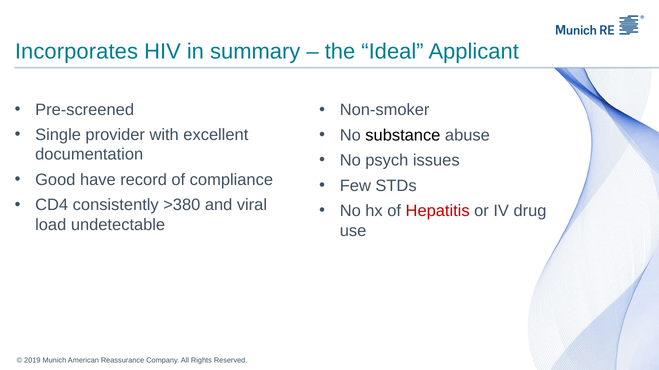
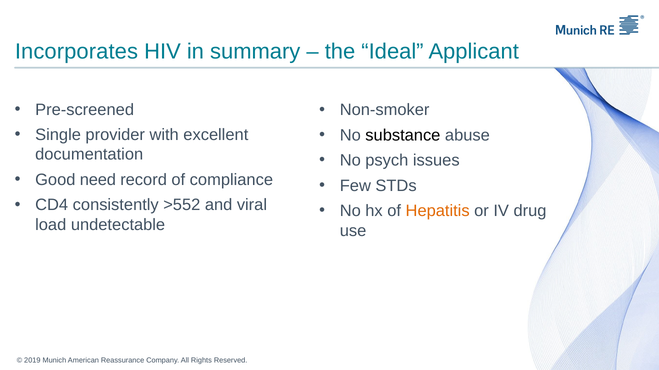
have: have -> need
>380: >380 -> >552
Hepatitis colour: red -> orange
